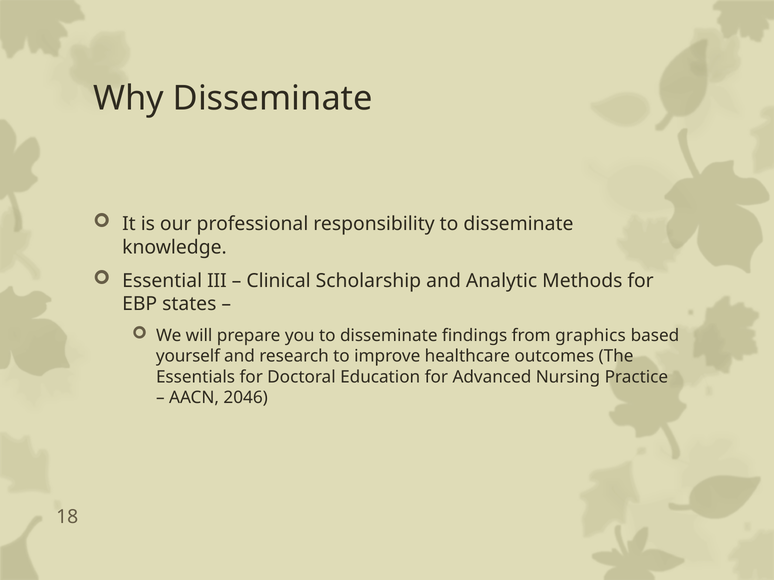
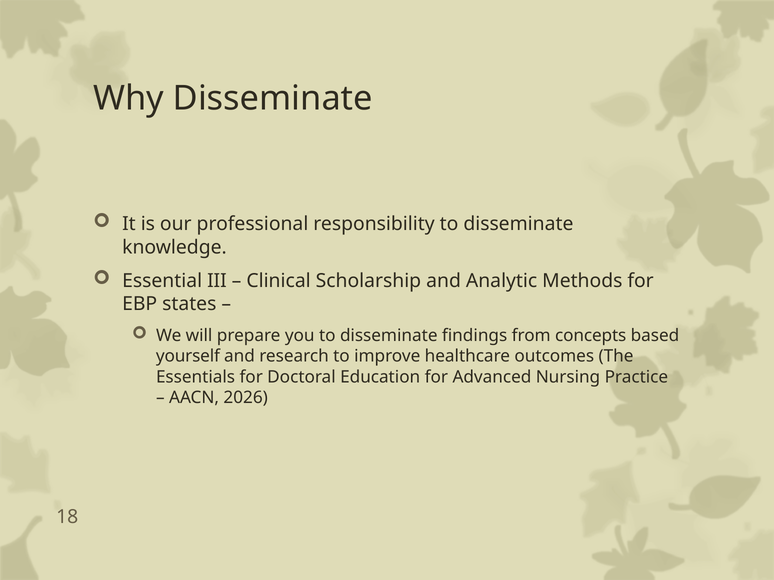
graphics: graphics -> concepts
2046: 2046 -> 2026
